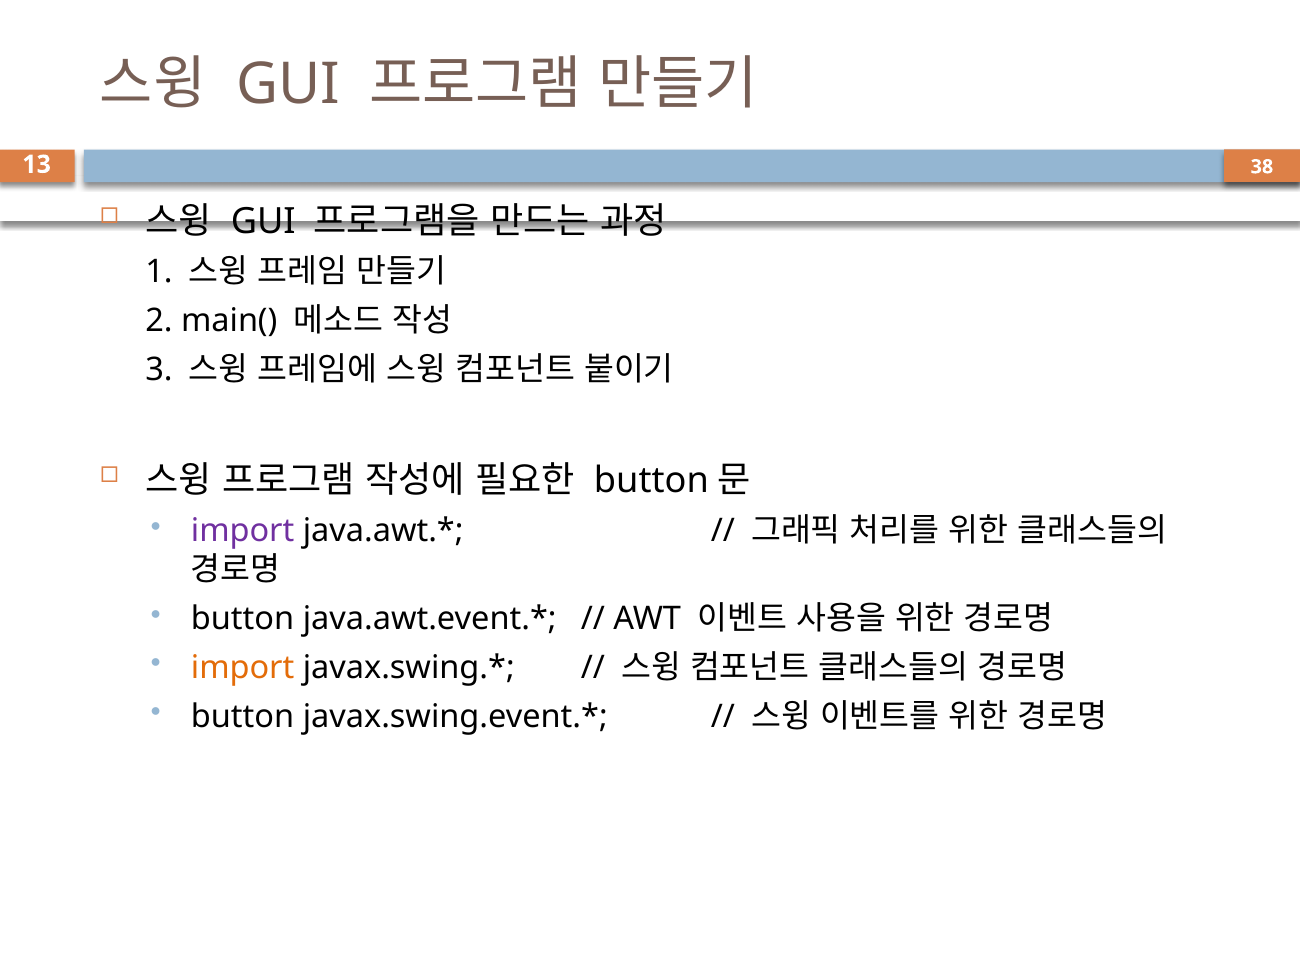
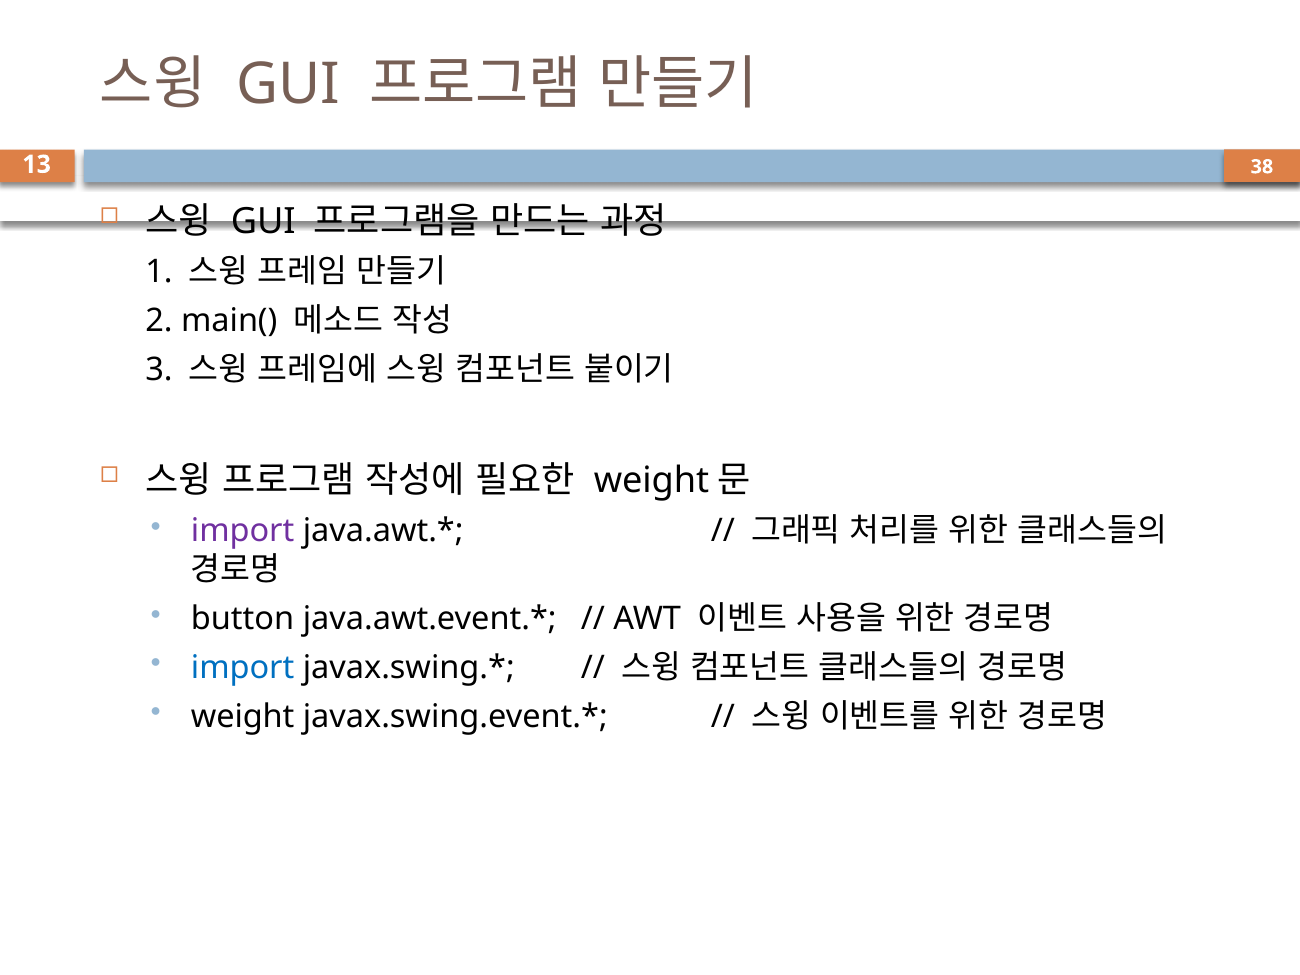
button at (651, 480): button -> weight
import at (243, 668) colour: orange -> blue
button at (243, 717): button -> weight
